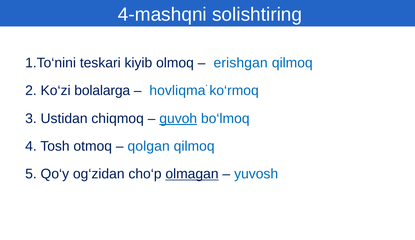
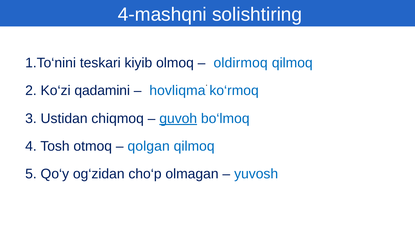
erishgan: erishgan -> oldirmoq
bolalarga: bolalarga -> qadamini
olmagan underline: present -> none
